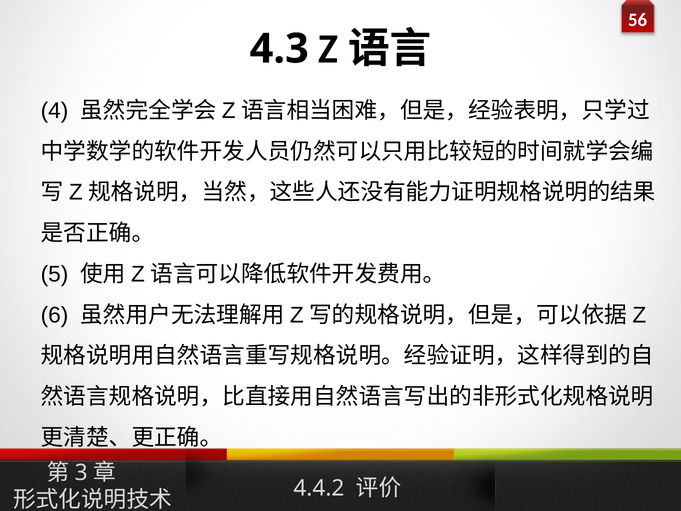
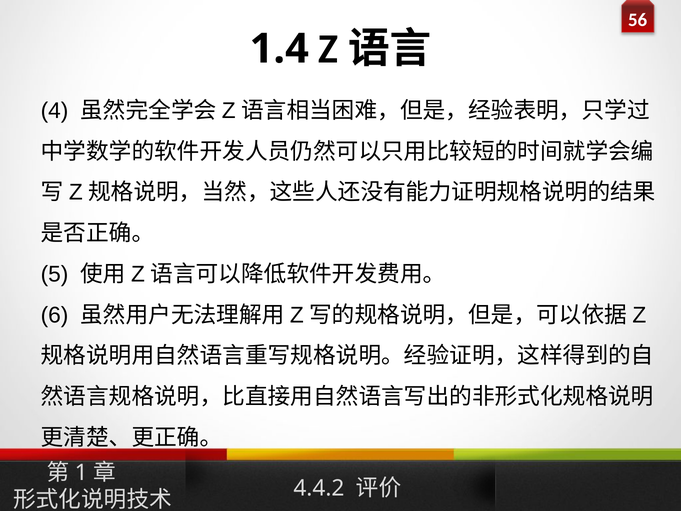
4.3: 4.3 -> 1.4
3: 3 -> 1
